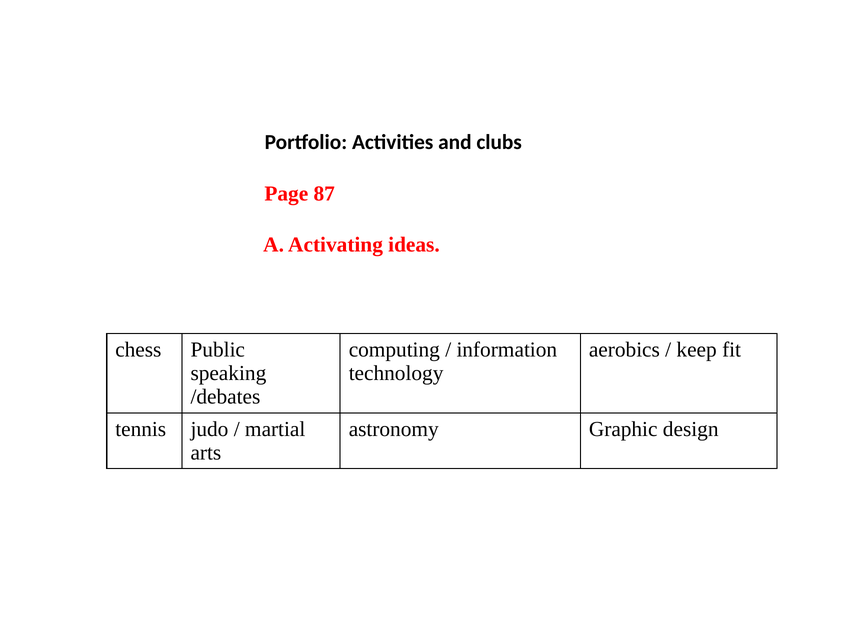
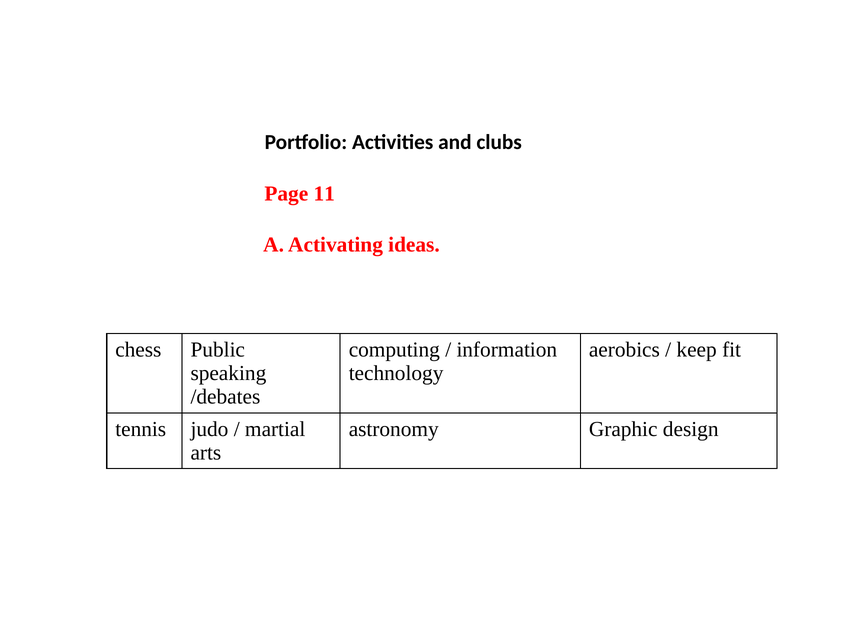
87: 87 -> 11
